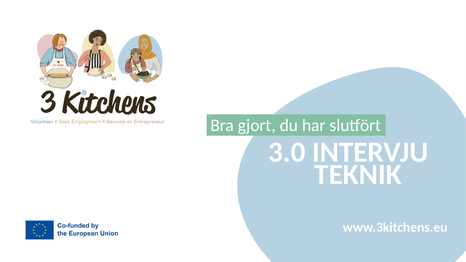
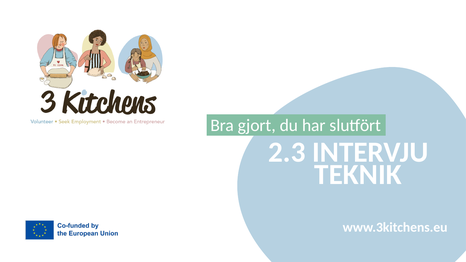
3.0: 3.0 -> 2.3
